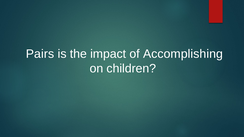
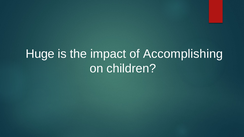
Pairs: Pairs -> Huge
